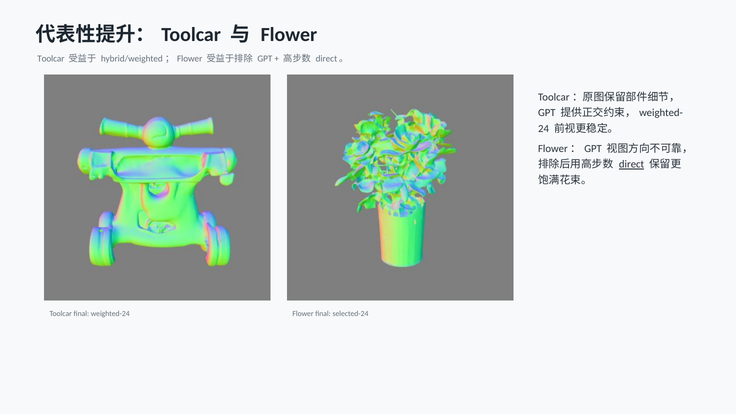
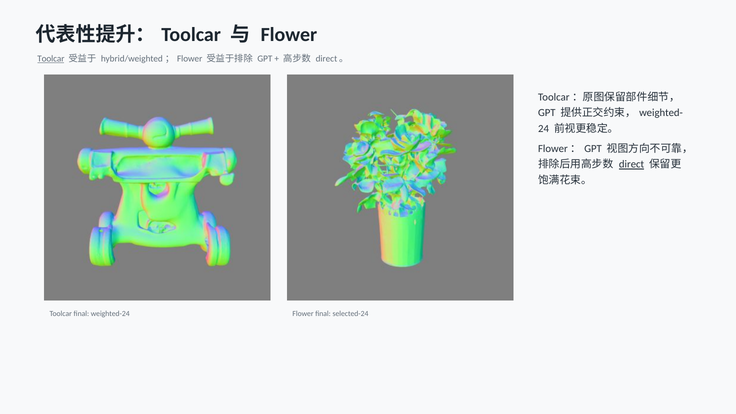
Toolcar at (51, 59) underline: none -> present
